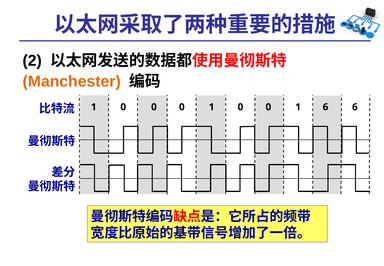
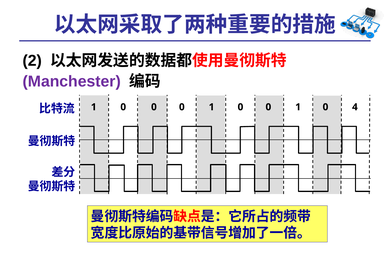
Manchester colour: orange -> purple
6 at (325, 107): 6 -> 0
6 at (355, 107): 6 -> 4
